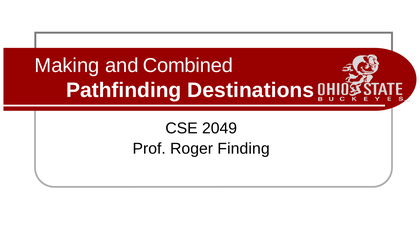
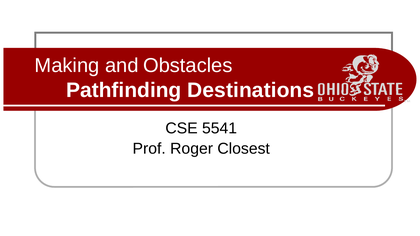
Combined: Combined -> Obstacles
2049: 2049 -> 5541
Finding: Finding -> Closest
